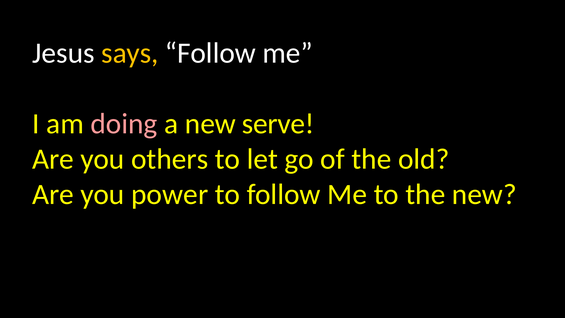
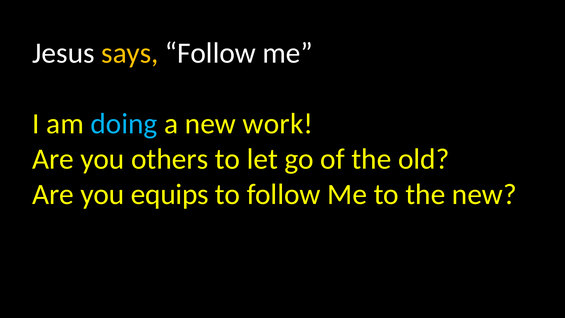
doing colour: pink -> light blue
serve: serve -> work
power: power -> equips
